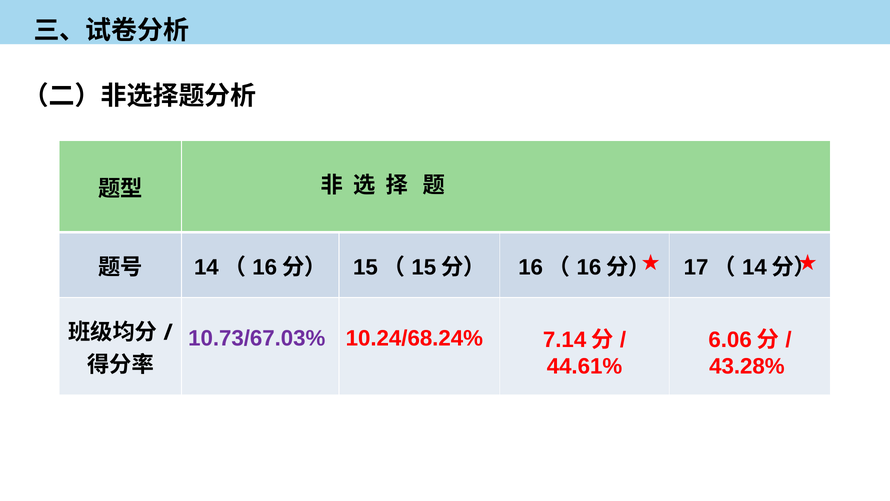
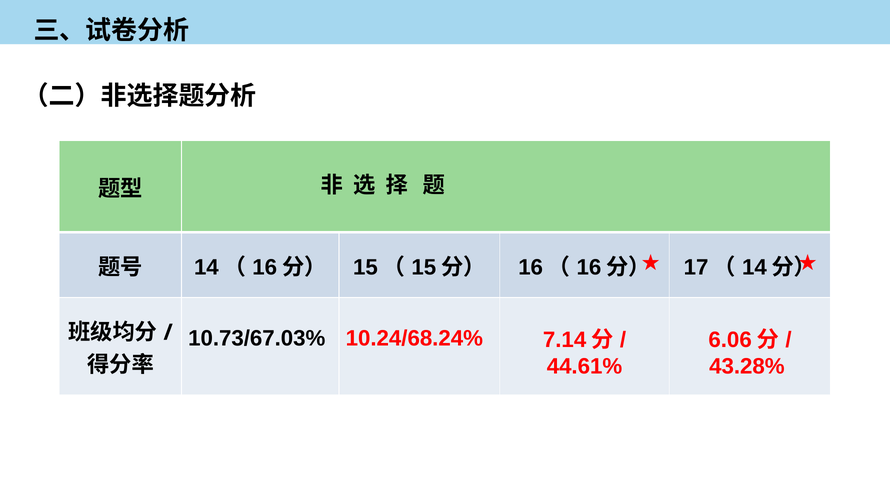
10.73/67.03% colour: purple -> black
